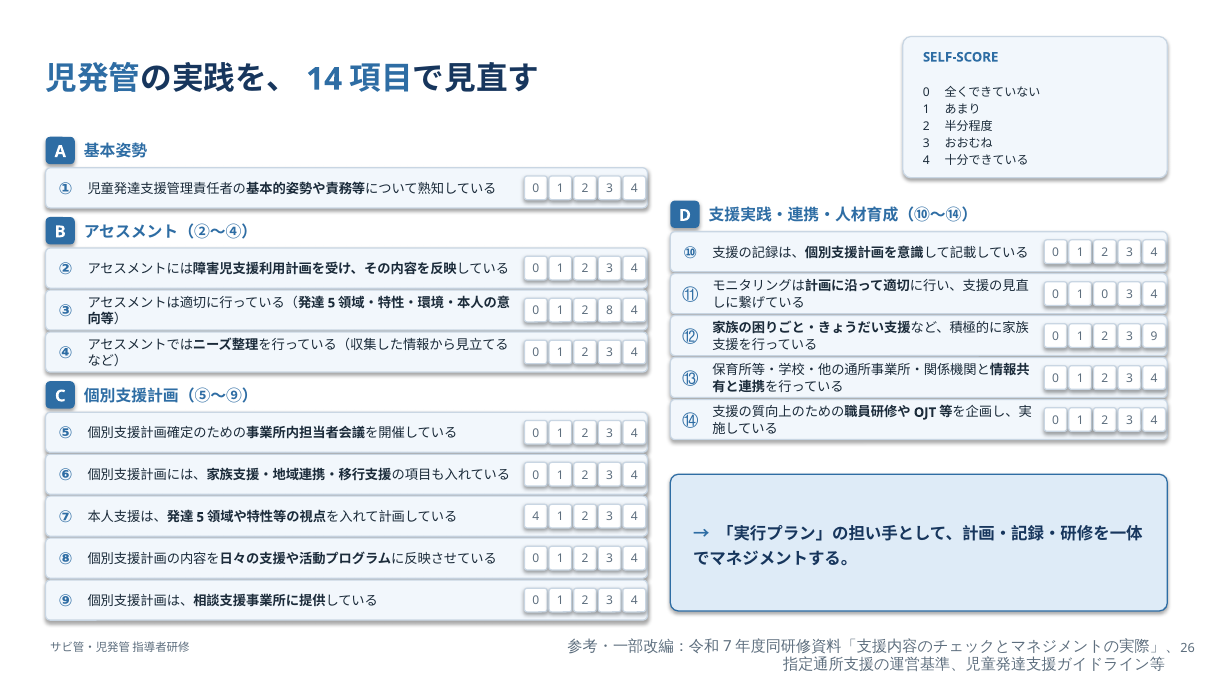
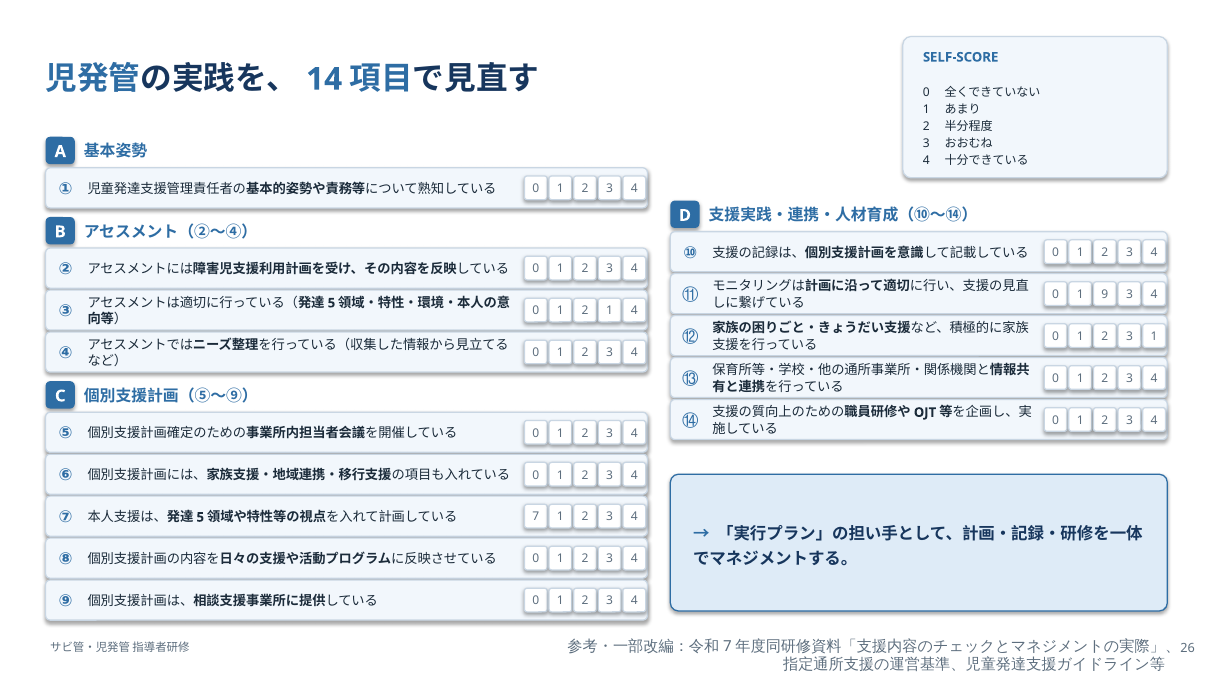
1 0: 0 -> 9
2 8: 8 -> 1
3 9: 9 -> 1
4 at (536, 517): 4 -> 7
